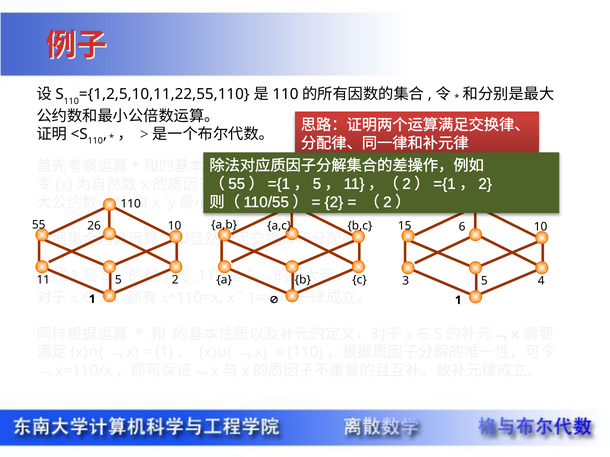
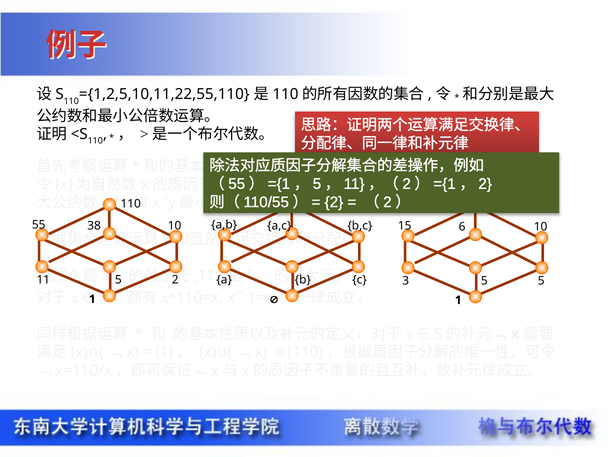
26: 26 -> 38
5 4: 4 -> 5
